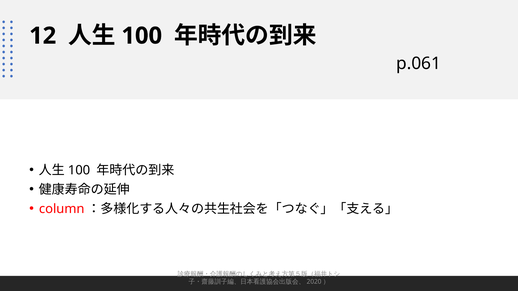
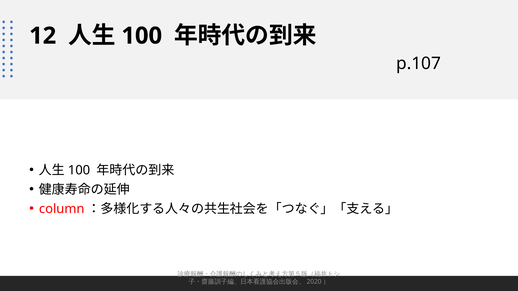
p.061: p.061 -> p.107
